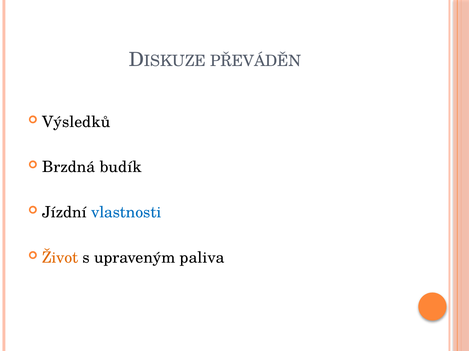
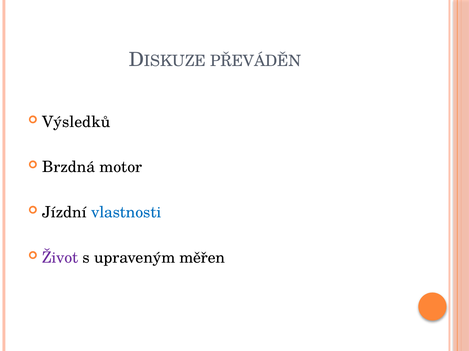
budík: budík -> motor
Život colour: orange -> purple
paliva: paliva -> měřen
